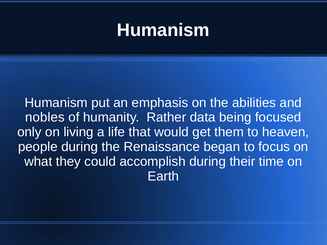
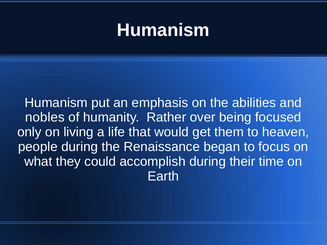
data: data -> over
